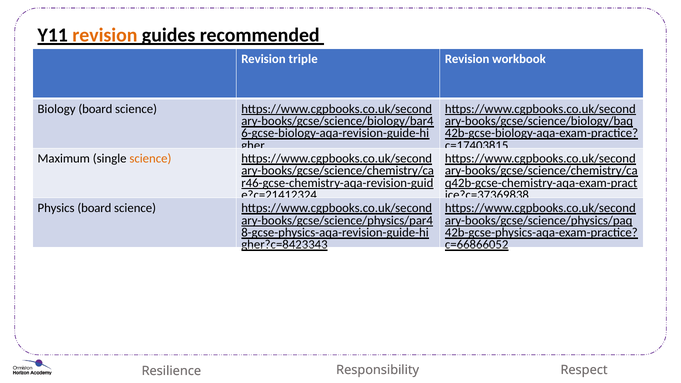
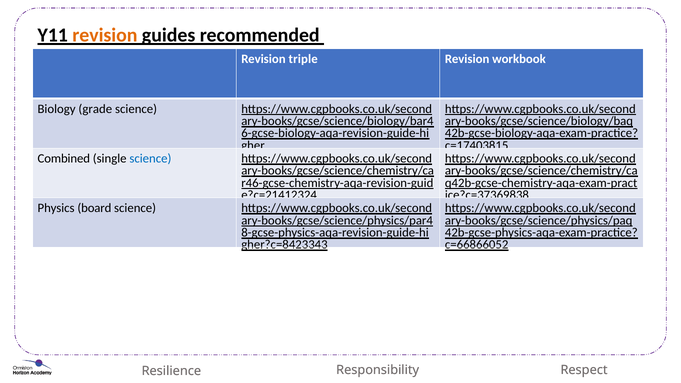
Biology board: board -> grade
Maximum: Maximum -> Combined
science at (150, 159) colour: orange -> blue
